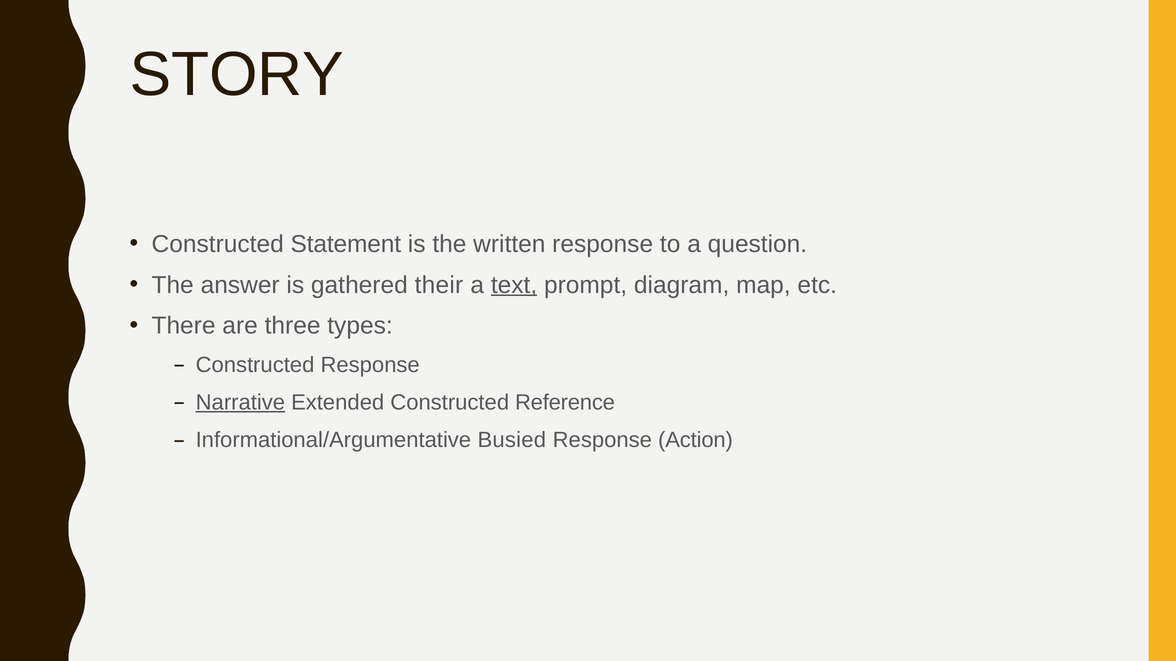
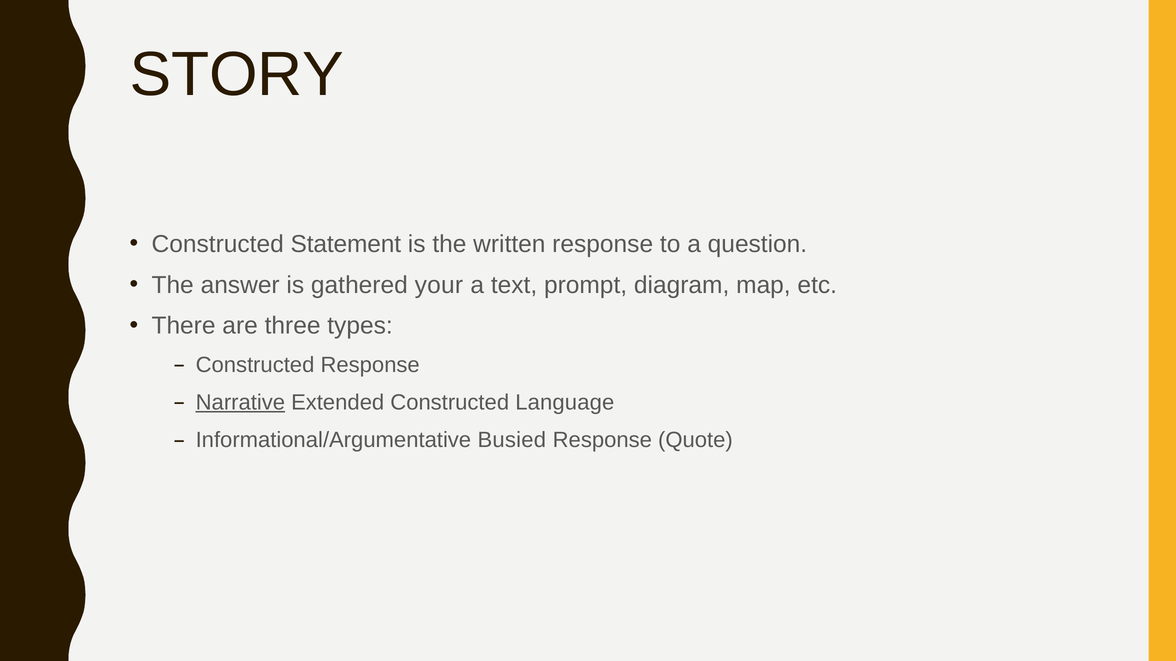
their: their -> your
text underline: present -> none
Reference: Reference -> Language
Action: Action -> Quote
